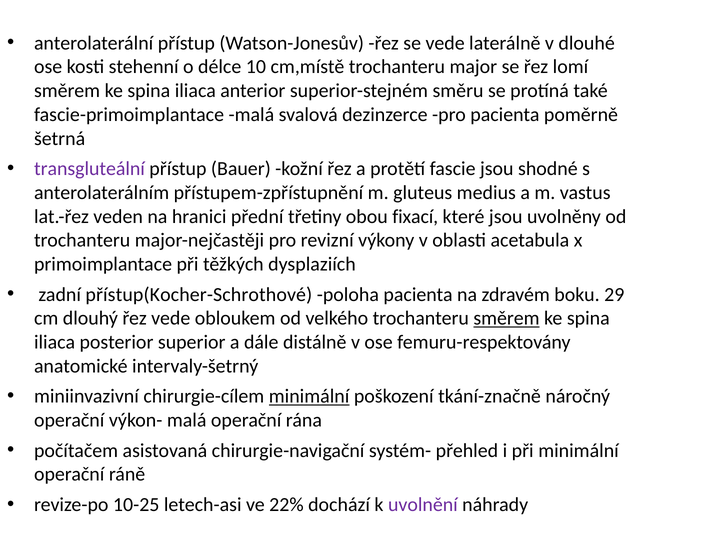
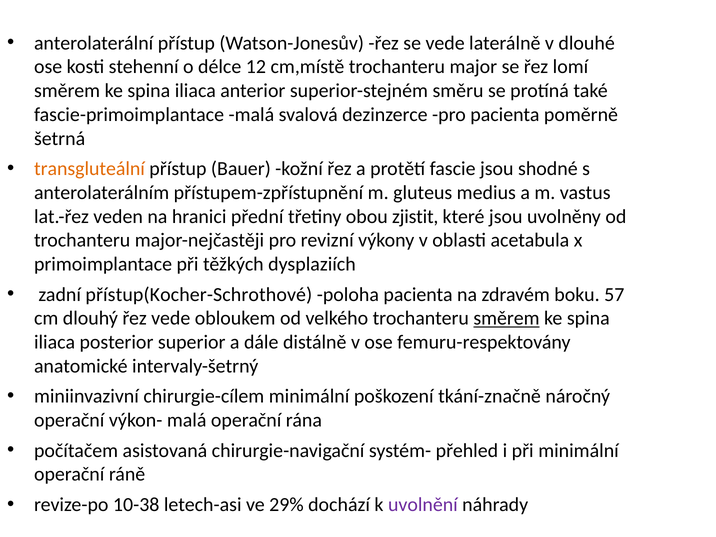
10: 10 -> 12
transgluteální colour: purple -> orange
fixací: fixací -> zjistit
29: 29 -> 57
minimální at (309, 396) underline: present -> none
10-25: 10-25 -> 10-38
22%: 22% -> 29%
